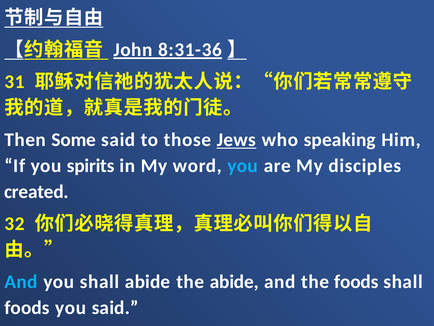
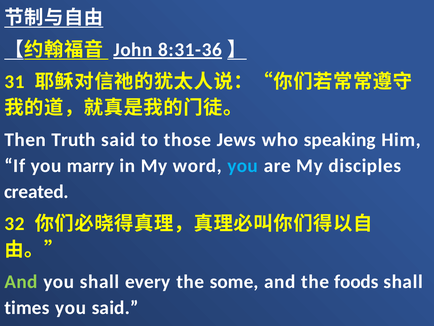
Some: Some -> Truth
Jews underline: present -> none
spirits: spirits -> marry
And at (21, 281) colour: light blue -> light green
shall abide: abide -> every
the abide: abide -> some
foods at (27, 307): foods -> times
